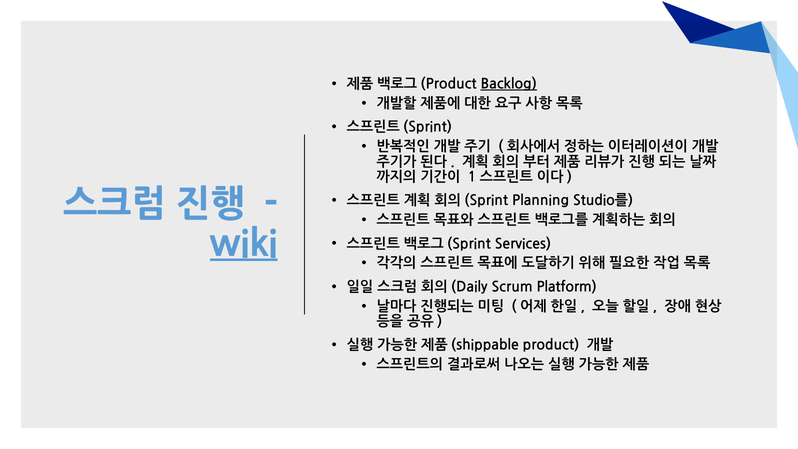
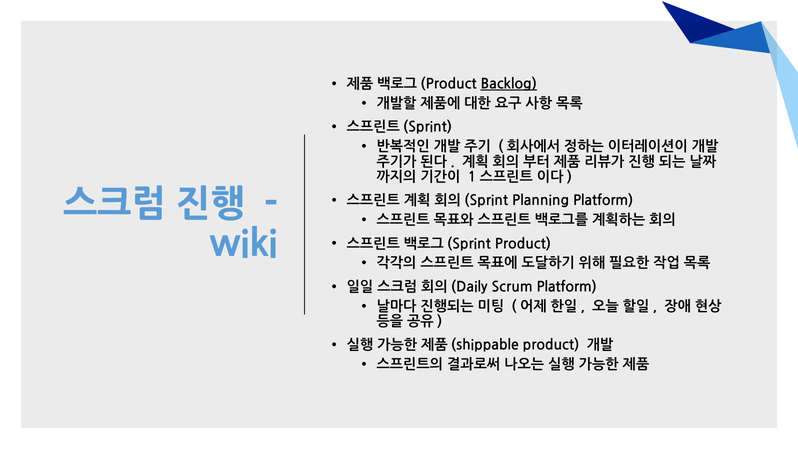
Planning Studio를: Studio를 -> Platform
wiki underline: present -> none
Services at (523, 244): Services -> Product
